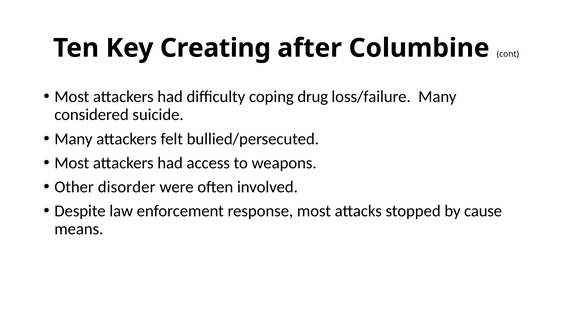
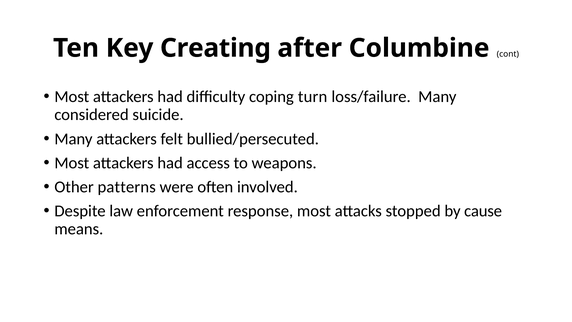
drug: drug -> turn
disorder: disorder -> patterns
